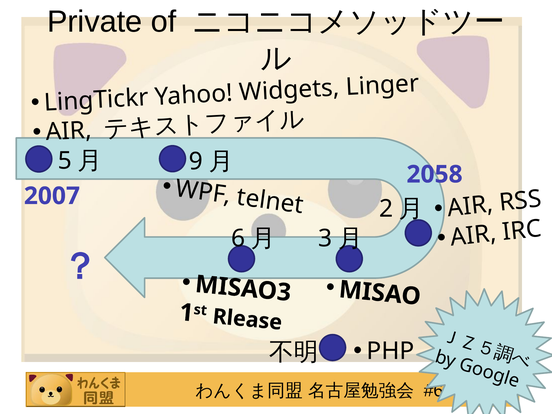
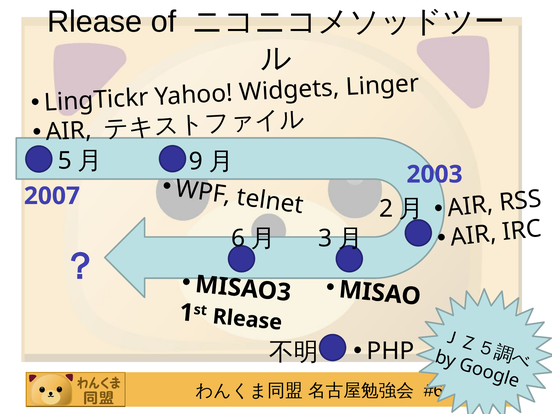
Private at (95, 22): Private -> Rlease
2058: 2058 -> 2003
